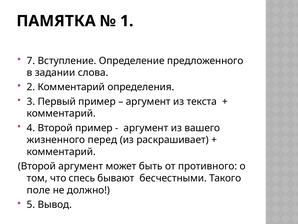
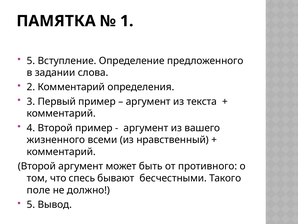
7 at (31, 61): 7 -> 5
перед: перед -> всеми
раскрашивает: раскрашивает -> нравственный
